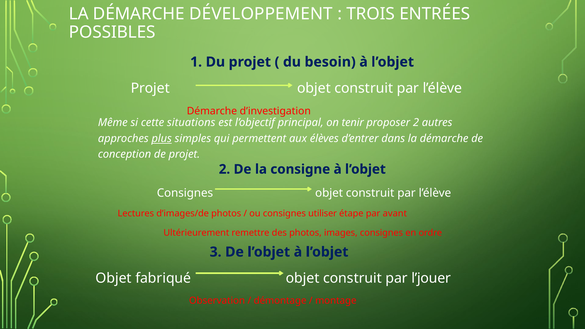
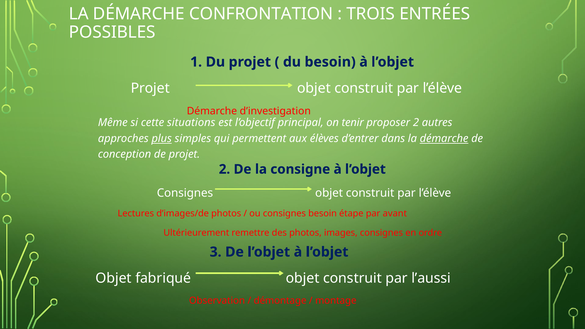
DÉVELOPPEMENT: DÉVELOPPEMENT -> CONFRONTATION
démarche at (444, 139) underline: none -> present
consignes utiliser: utiliser -> besoin
l’jouer: l’jouer -> l’aussi
